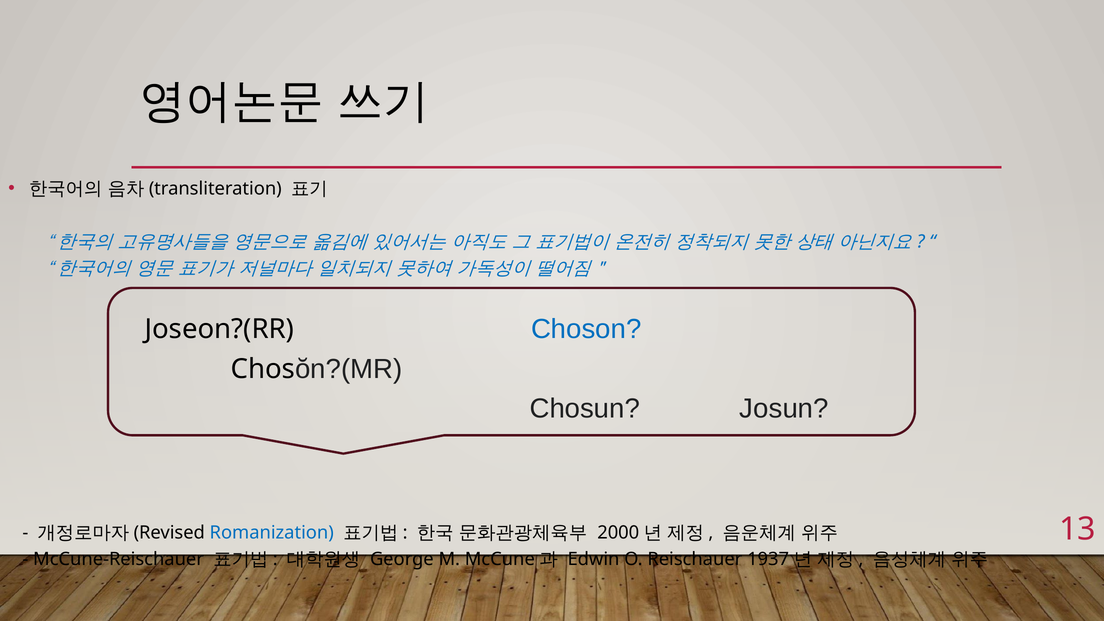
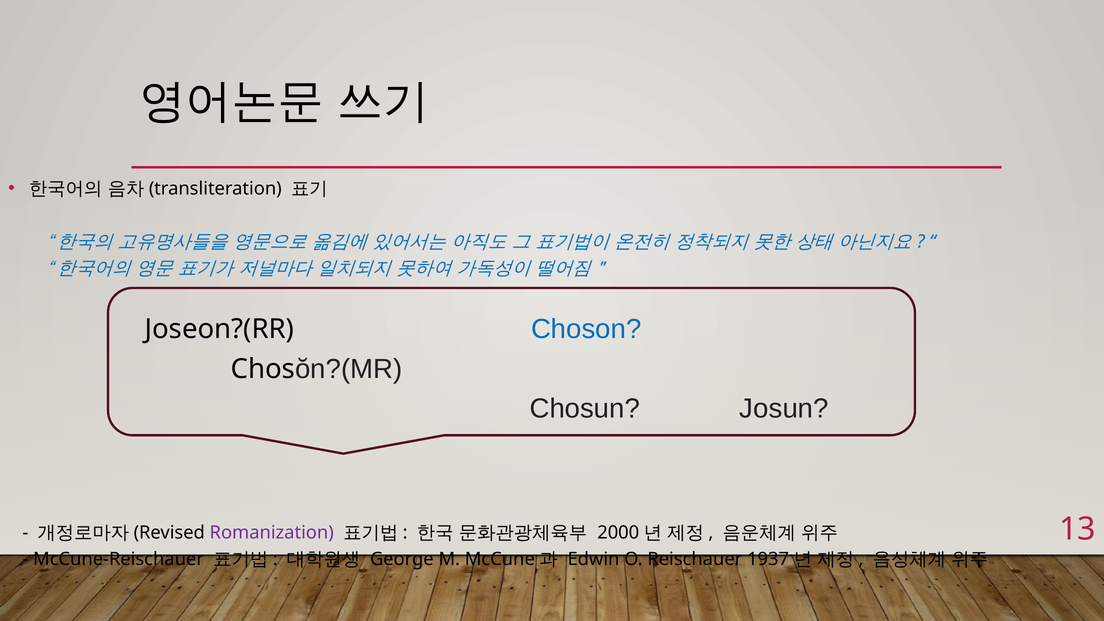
Romanization colour: blue -> purple
